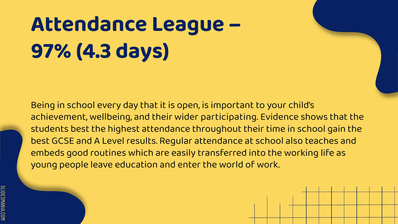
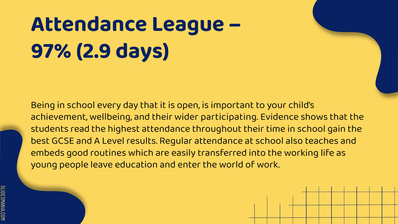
4.3: 4.3 -> 2.9
students best: best -> read
